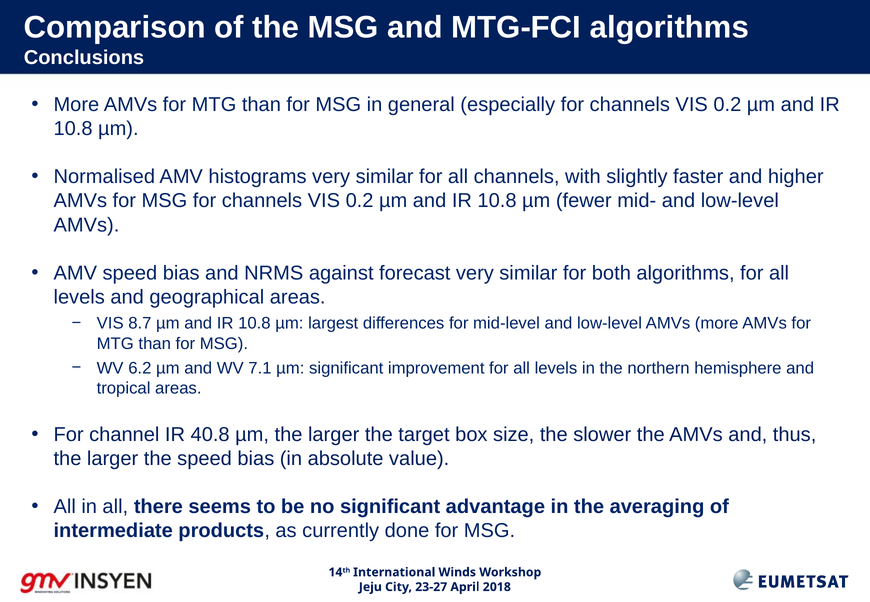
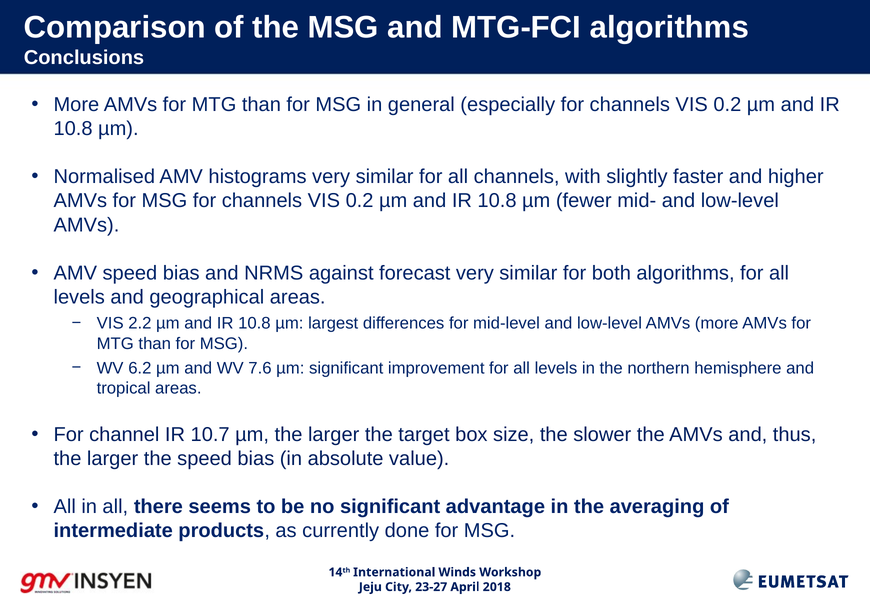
8.7: 8.7 -> 2.2
7.1: 7.1 -> 7.6
40.8: 40.8 -> 10.7
